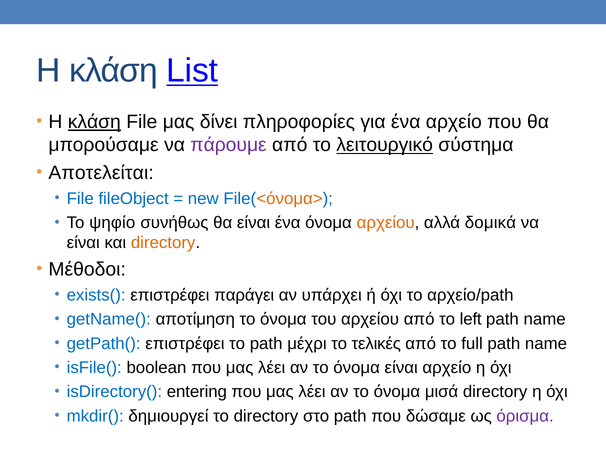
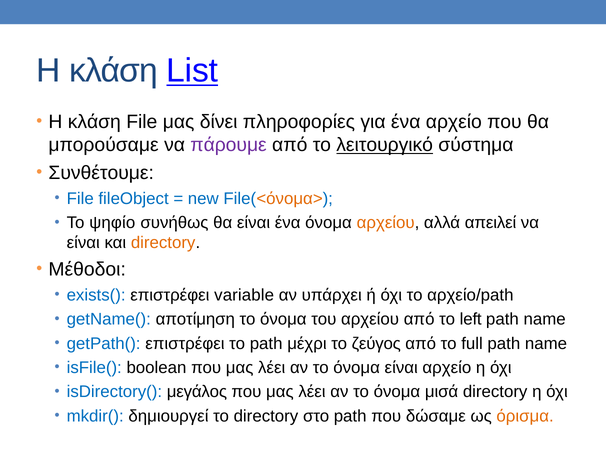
κλάση at (94, 122) underline: present -> none
Αποτελείται: Αποτελείται -> Συνθέτουμε
δομικά: δομικά -> απειλεί
παράγει: παράγει -> variable
τελικές: τελικές -> ζεύγος
entering: entering -> μεγάλος
όρισμα colour: purple -> orange
